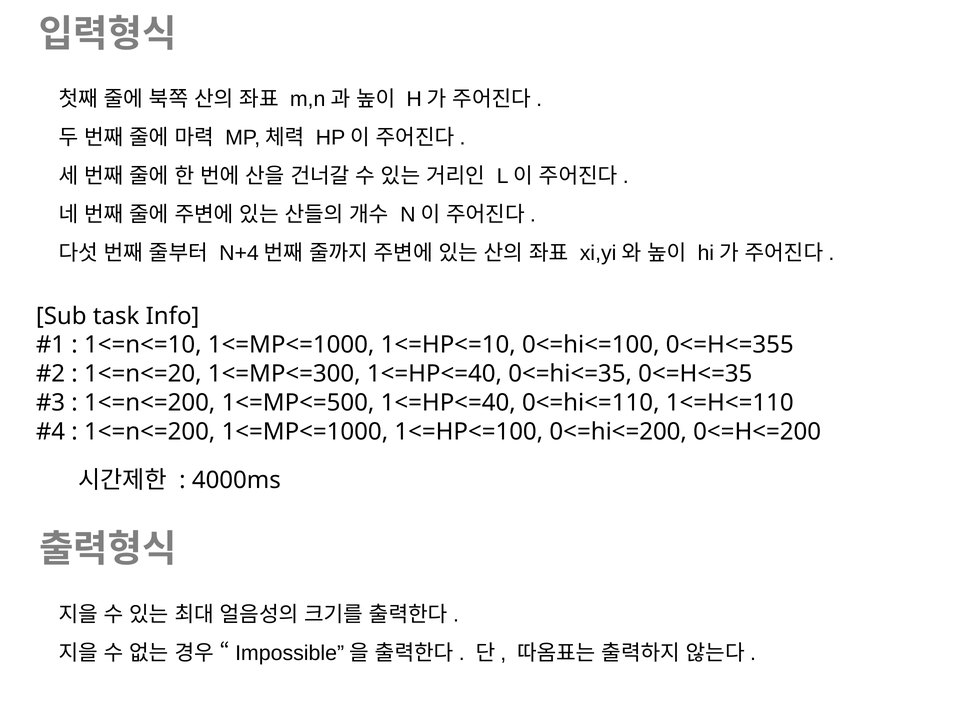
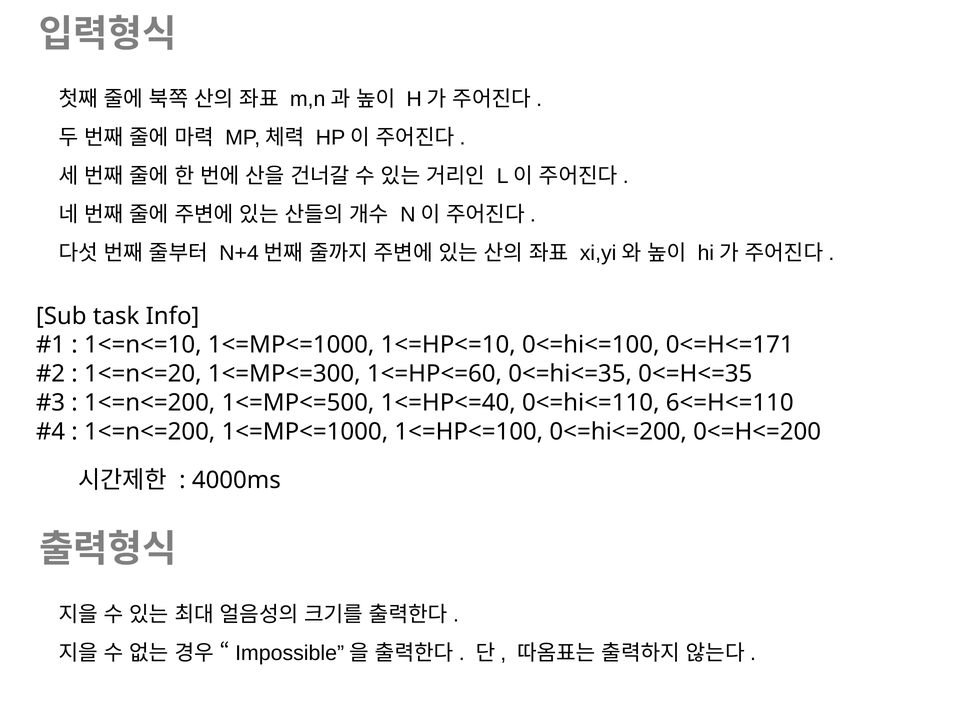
0<=H<=355: 0<=H<=355 -> 0<=H<=171
1<=MP<=300 1<=HP<=40: 1<=HP<=40 -> 1<=HP<=60
1<=H<=110: 1<=H<=110 -> 6<=H<=110
